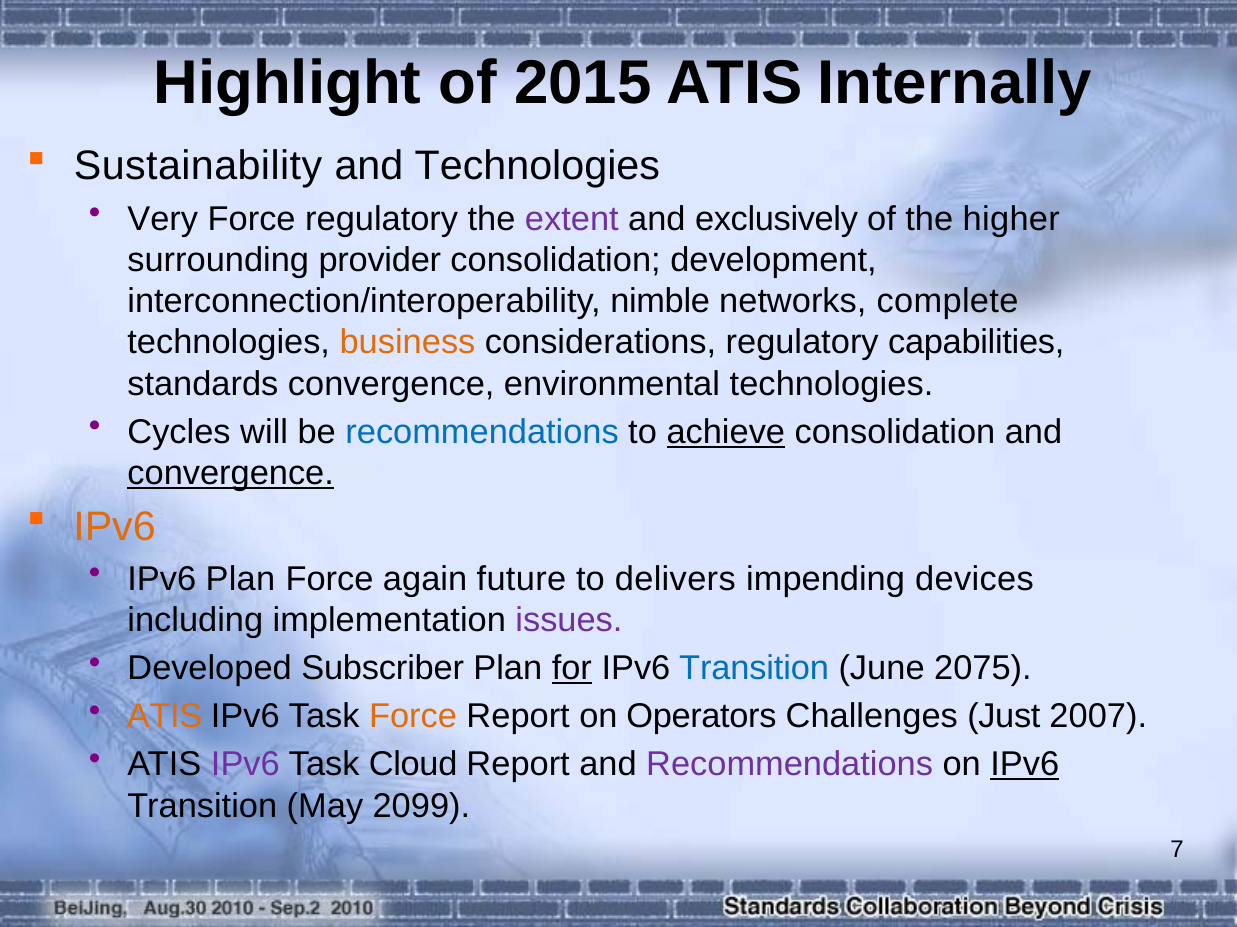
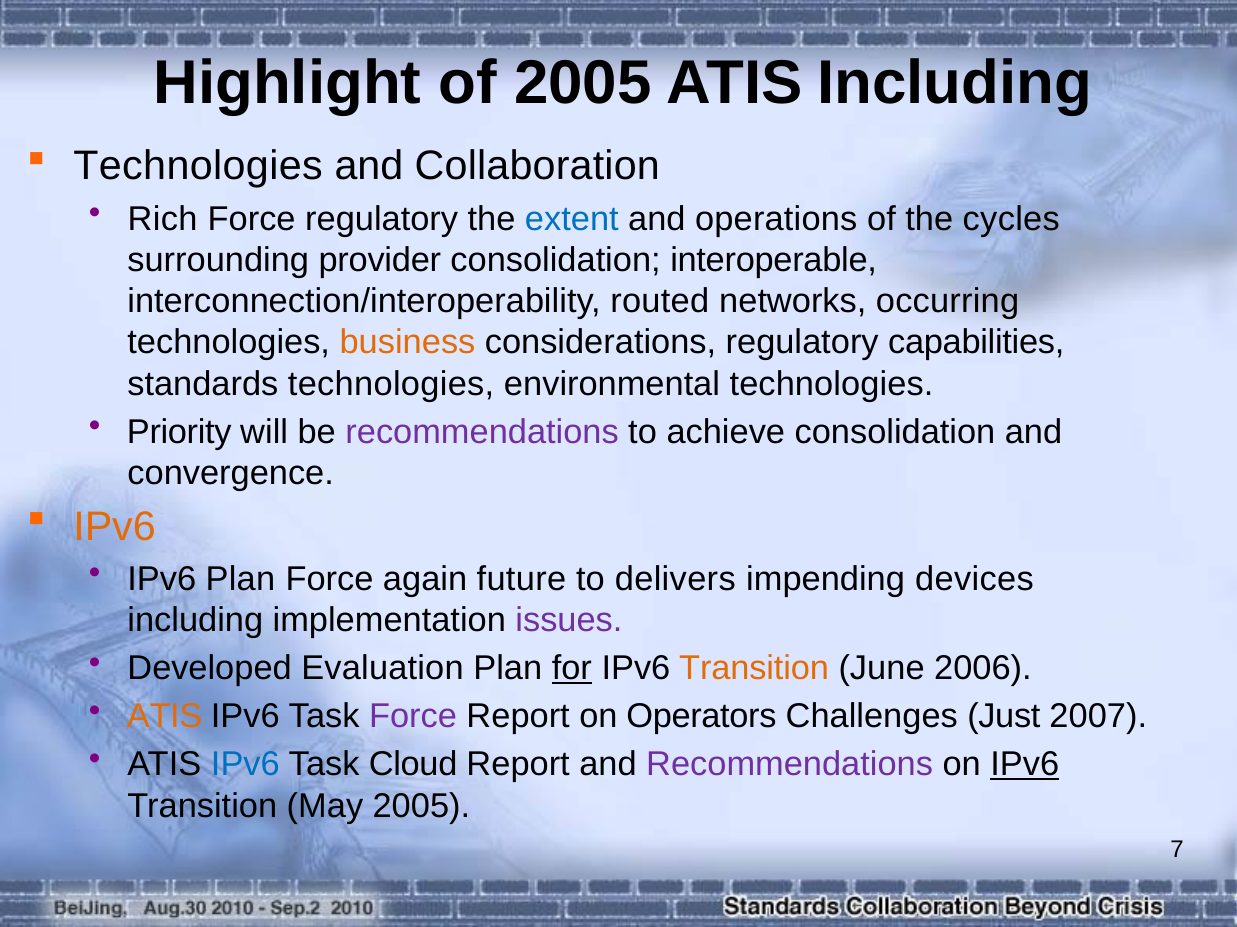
of 2015: 2015 -> 2005
ATIS Internally: Internally -> Including
Sustainability at (198, 167): Sustainability -> Technologies
and Technologies: Technologies -> Collaboration
Very: Very -> Rich
extent colour: purple -> blue
exclusively: exclusively -> operations
higher: higher -> cycles
development: development -> interoperable
nimble: nimble -> routed
complete: complete -> occurring
standards convergence: convergence -> technologies
Cycles: Cycles -> Priority
recommendations at (482, 432) colour: blue -> purple
achieve underline: present -> none
convergence at (231, 473) underline: present -> none
Subscriber: Subscriber -> Evaluation
Transition at (754, 669) colour: blue -> orange
2075: 2075 -> 2006
Force at (413, 717) colour: orange -> purple
IPv6 at (245, 765) colour: purple -> blue
May 2099: 2099 -> 2005
